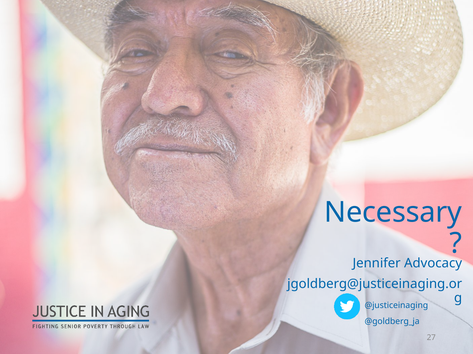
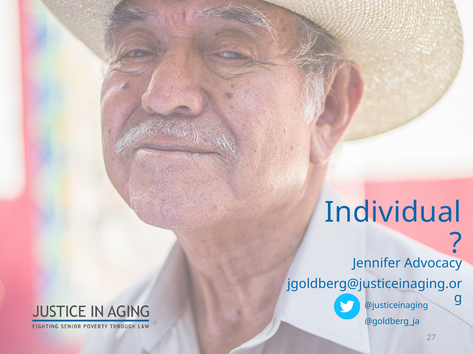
Necessary: Necessary -> Individual
